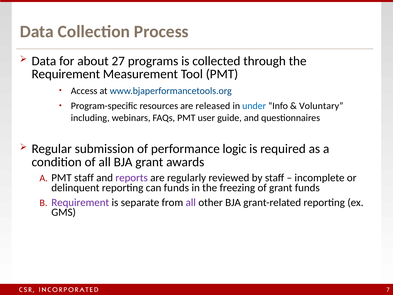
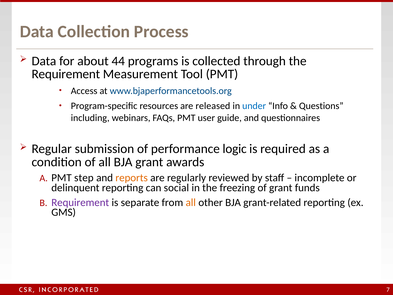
27: 27 -> 44
Voluntary: Voluntary -> Questions
PMT staff: staff -> step
reports colour: purple -> orange
can funds: funds -> social
all at (191, 202) colour: purple -> orange
